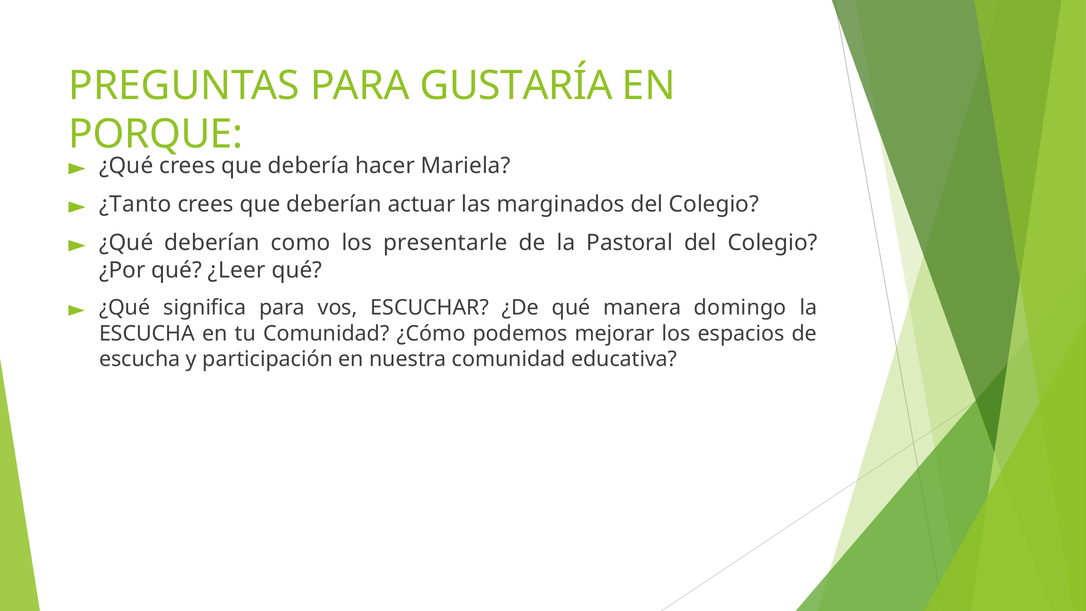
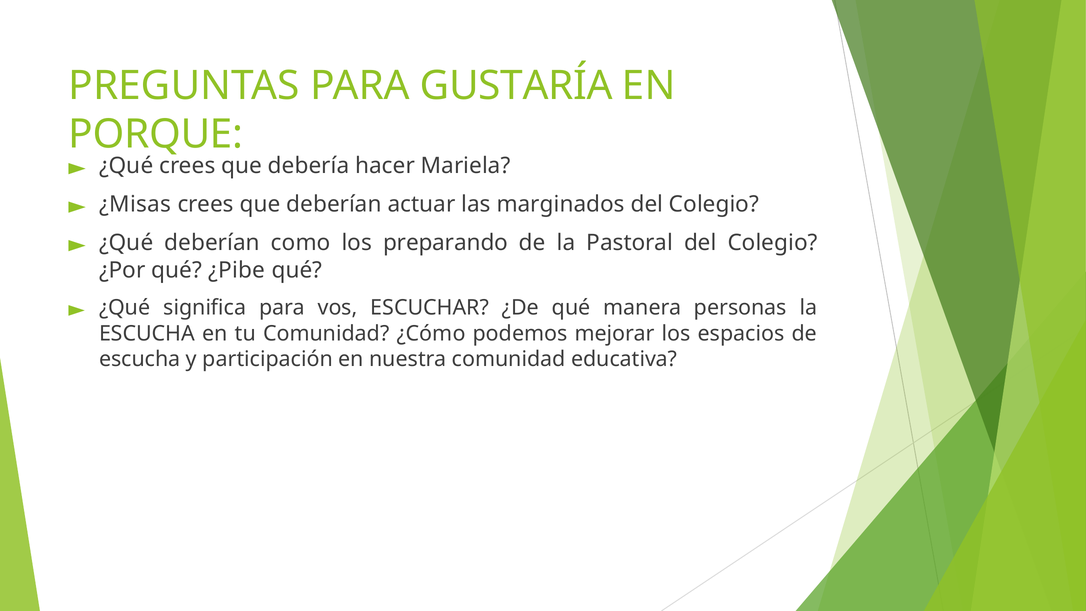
¿Tanto: ¿Tanto -> ¿Misas
presentarle: presentarle -> preparando
¿Leer: ¿Leer -> ¿Pibe
domingo: domingo -> personas
